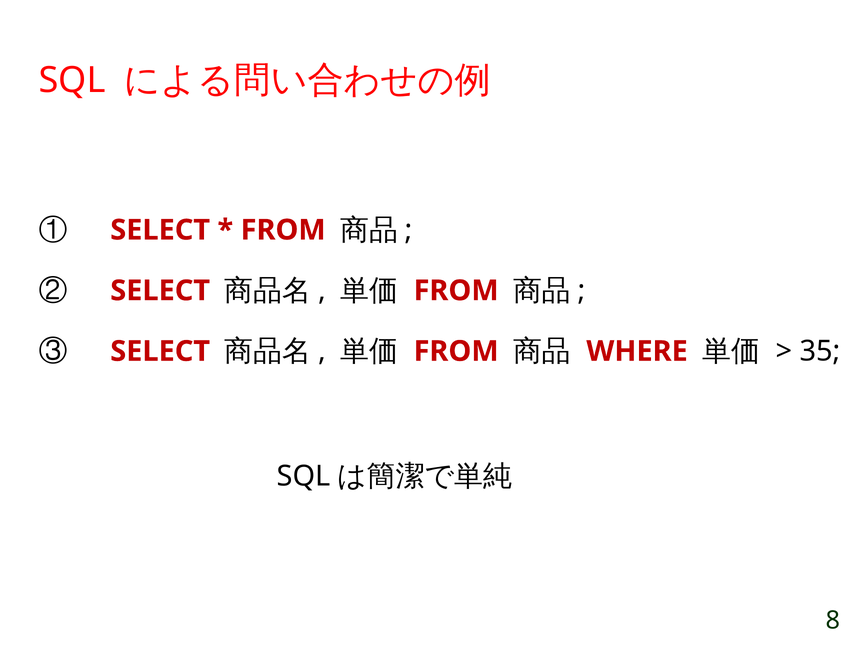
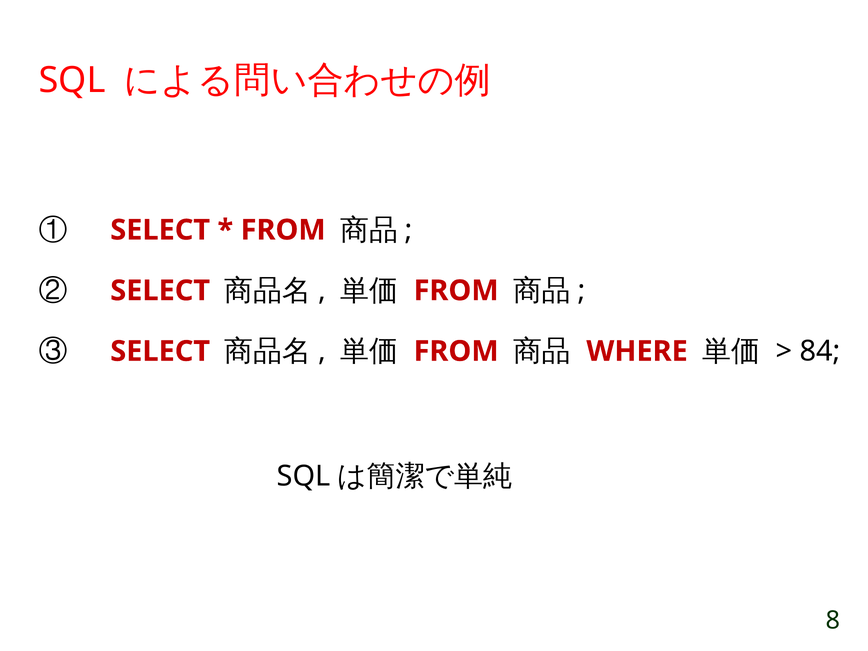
35: 35 -> 84
